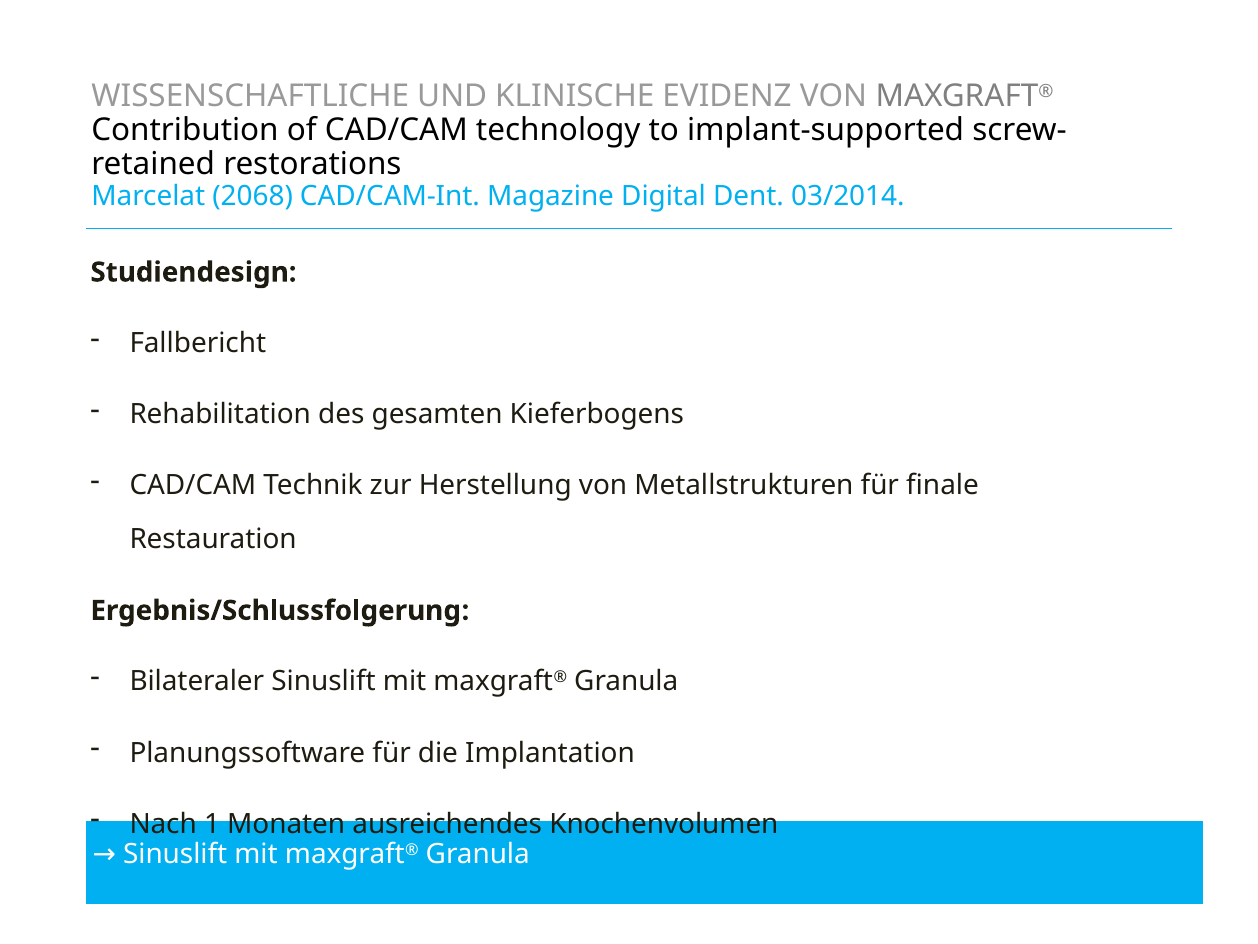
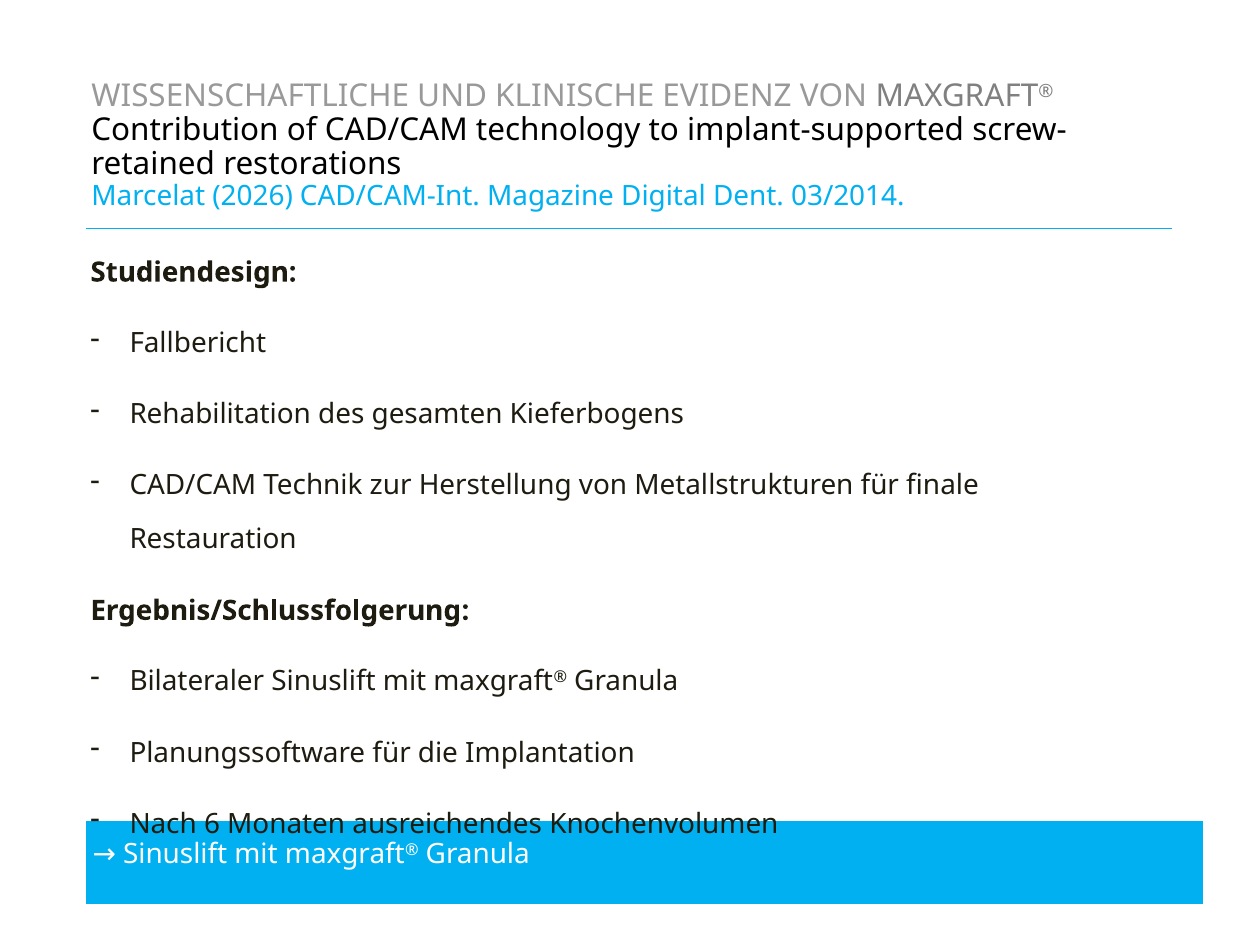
2068: 2068 -> 2026
1: 1 -> 6
